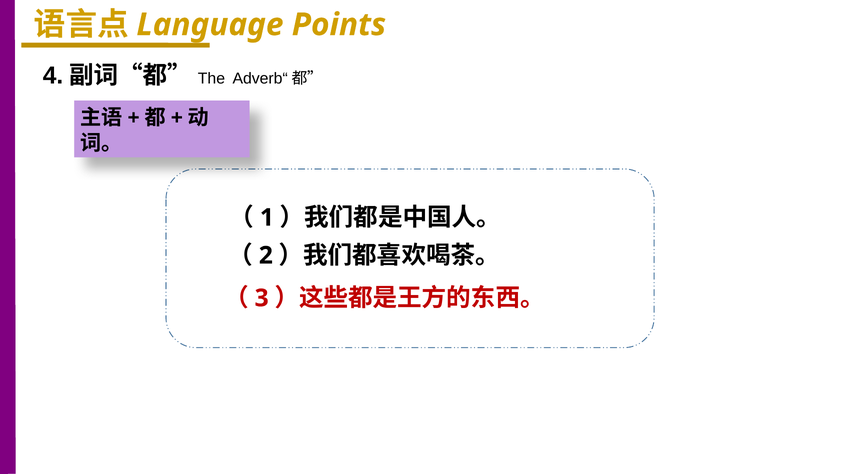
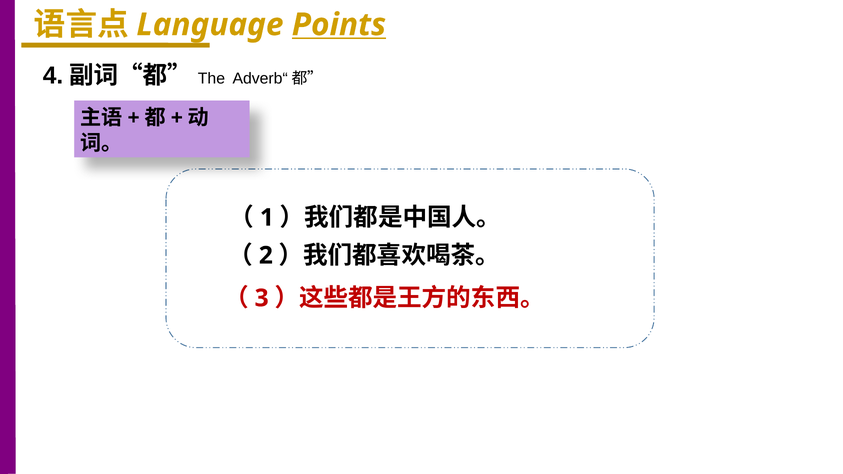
Points underline: none -> present
